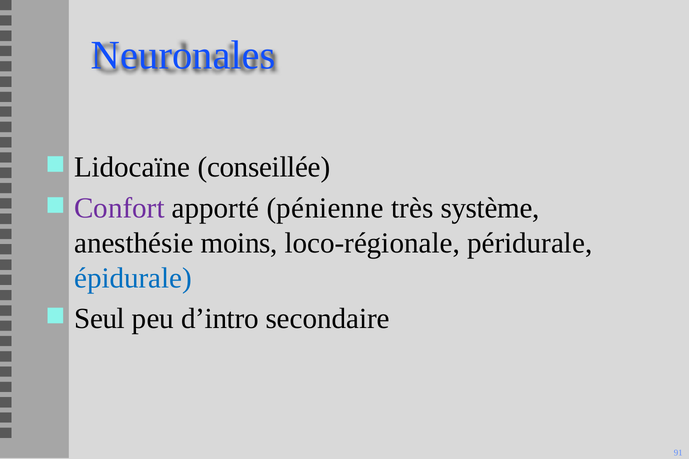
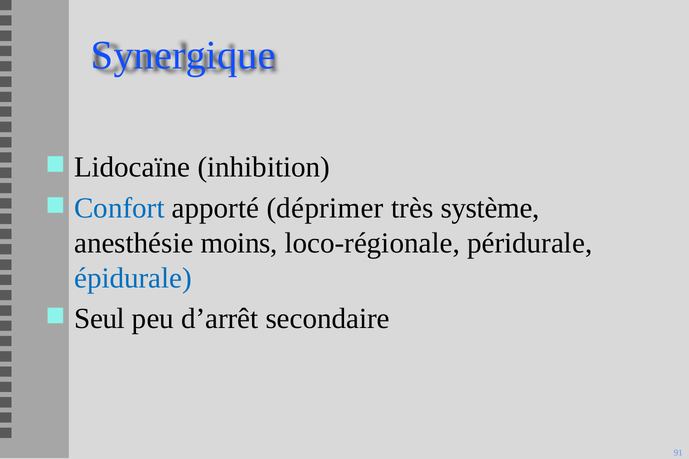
Neuronales: Neuronales -> Synergique
conseillée: conseillée -> inhibition
Confort colour: purple -> blue
pénienne: pénienne -> déprimer
d’intro: d’intro -> d’arrêt
